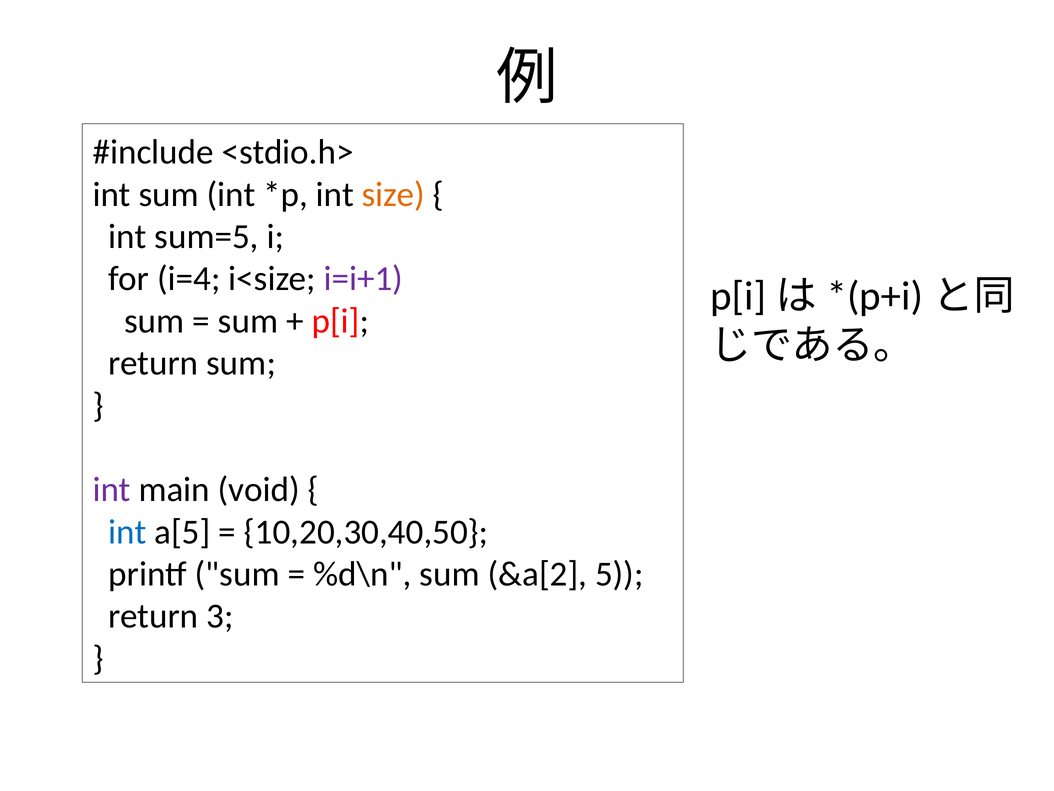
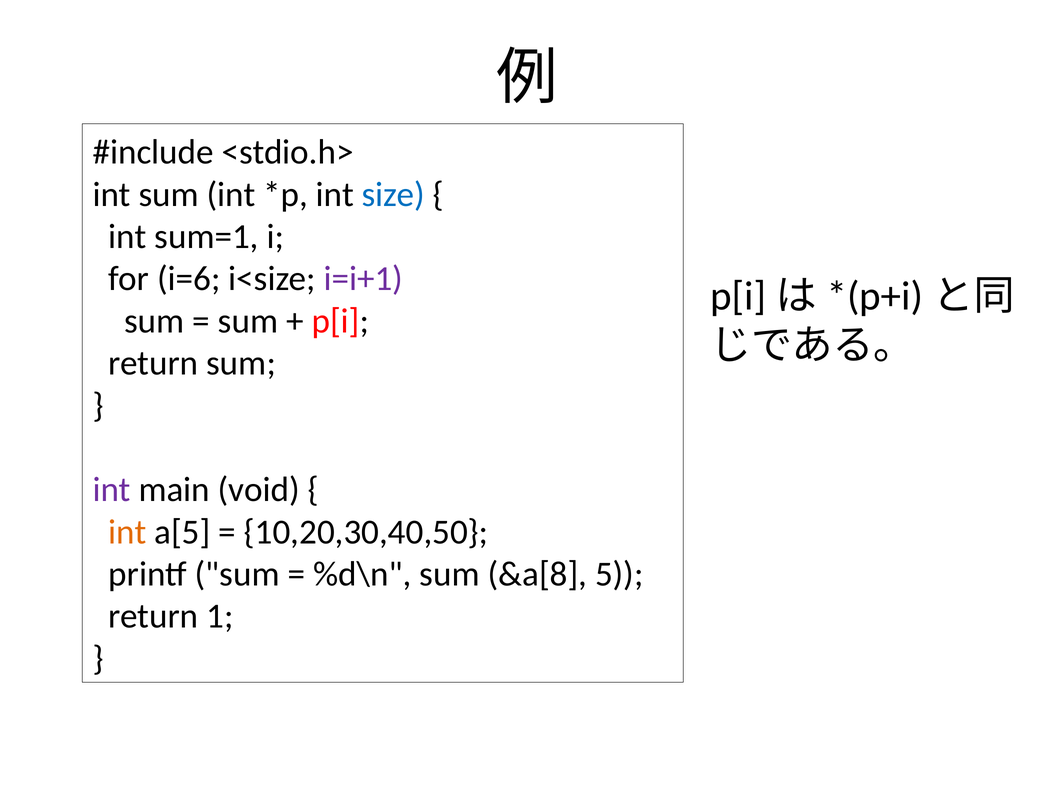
size colour: orange -> blue
sum=5: sum=5 -> sum=1
i=4: i=4 -> i=6
int at (127, 532) colour: blue -> orange
&a[2: &a[2 -> &a[8
3: 3 -> 1
